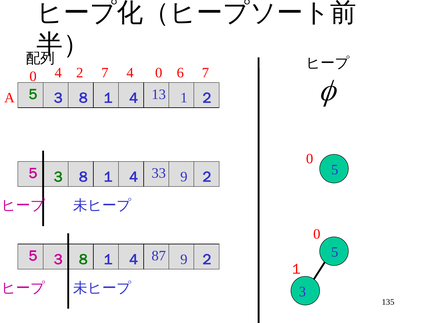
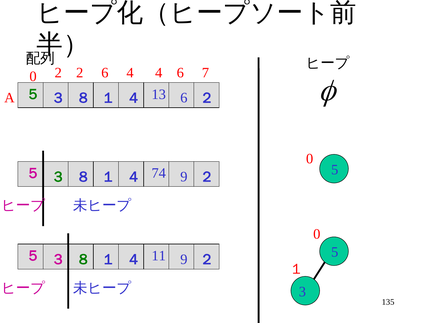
0 4: 4 -> 2
2 7: 7 -> 6
4 0: 0 -> 4
13 1: 1 -> 6
33: 33 -> 74
87: 87 -> 11
